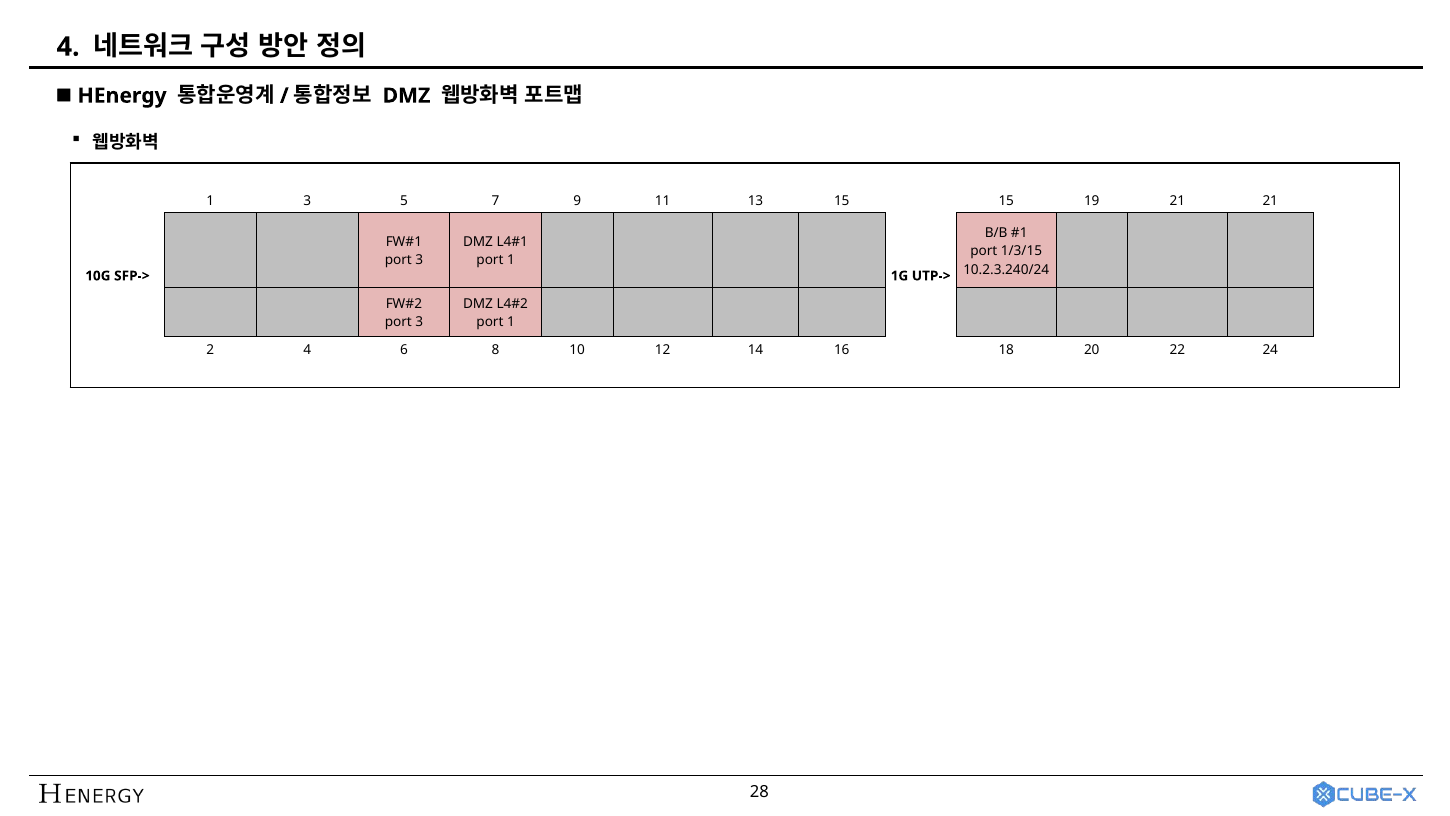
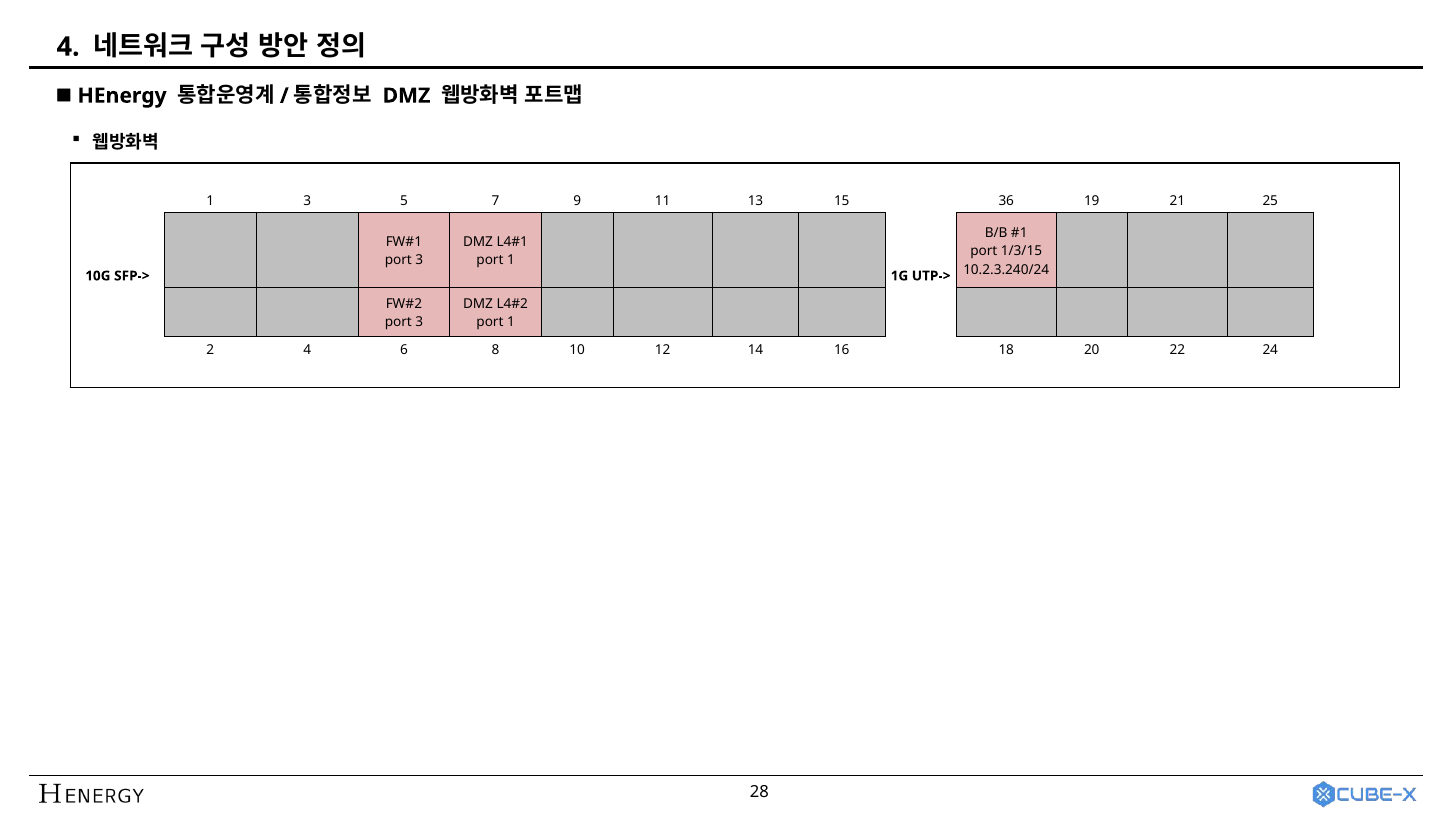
15 15: 15 -> 36
21 21: 21 -> 25
